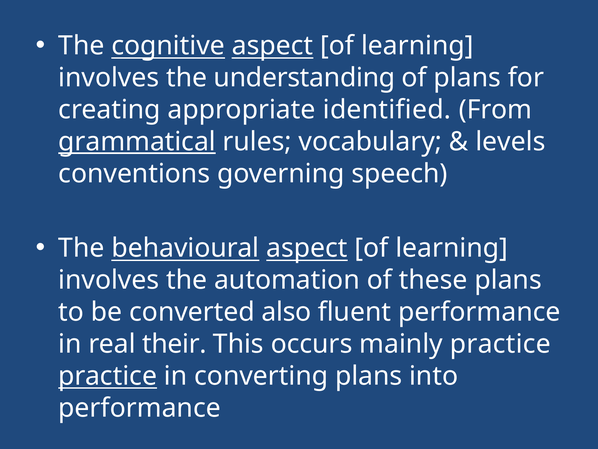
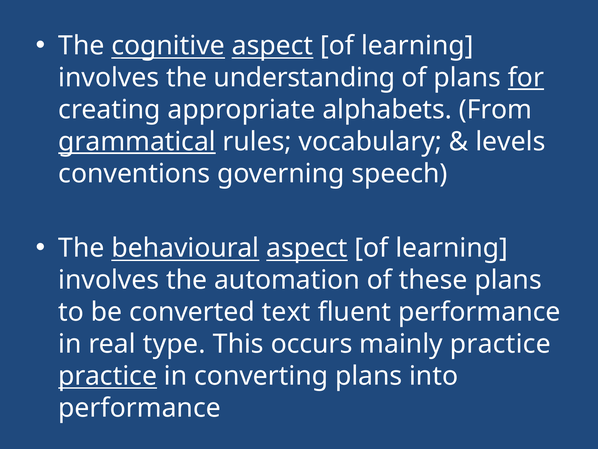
for underline: none -> present
identified: identified -> alphabets
also: also -> text
their: their -> type
